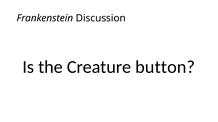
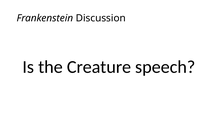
button: button -> speech
